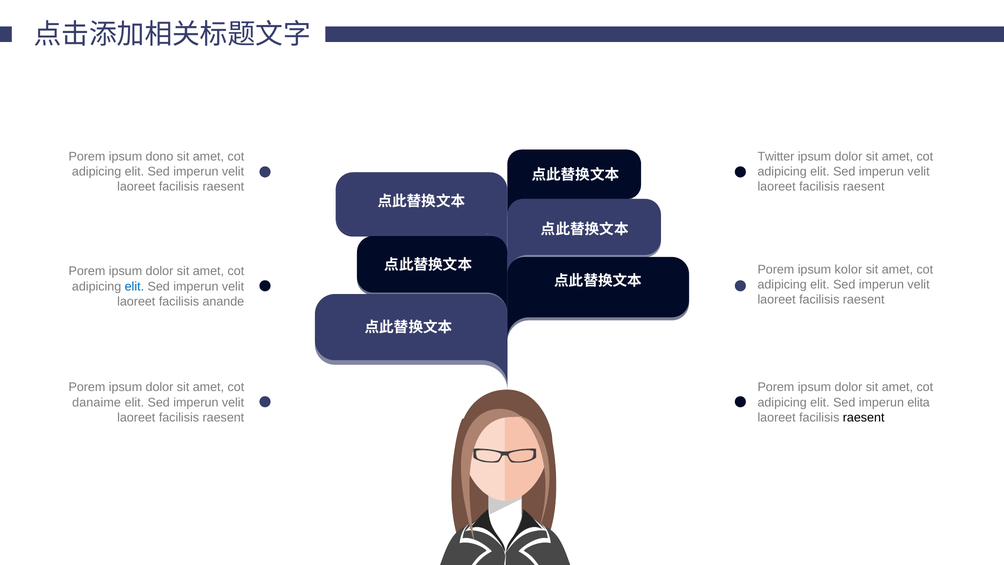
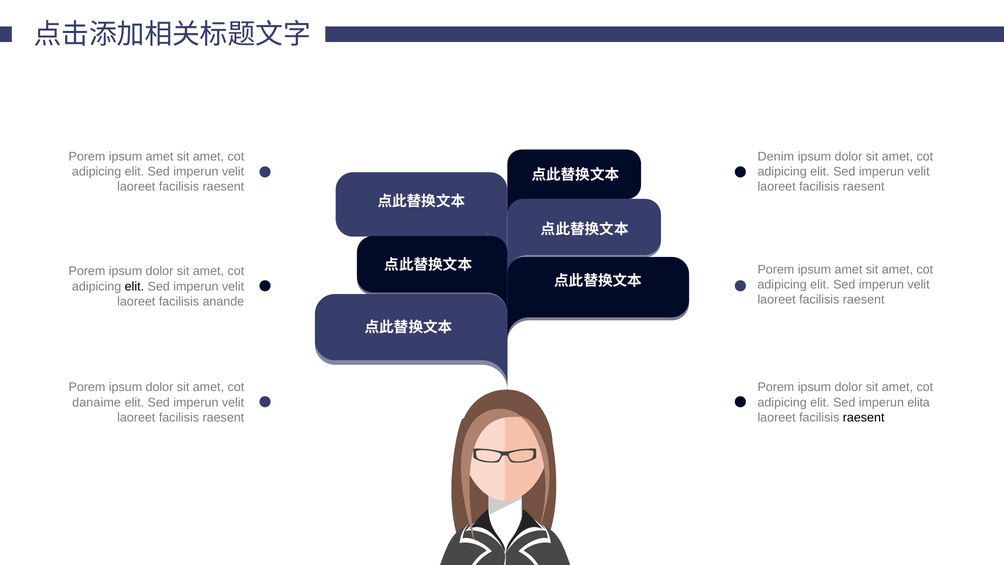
dono at (159, 157): dono -> amet
Twitter: Twitter -> Denim
kolor at (848, 269): kolor -> amet
elit at (134, 286) colour: blue -> black
